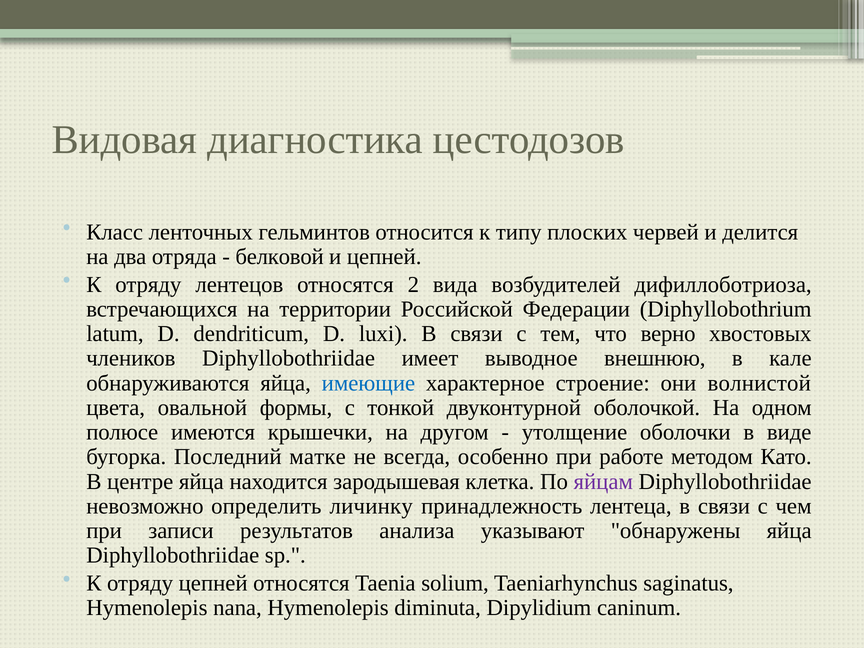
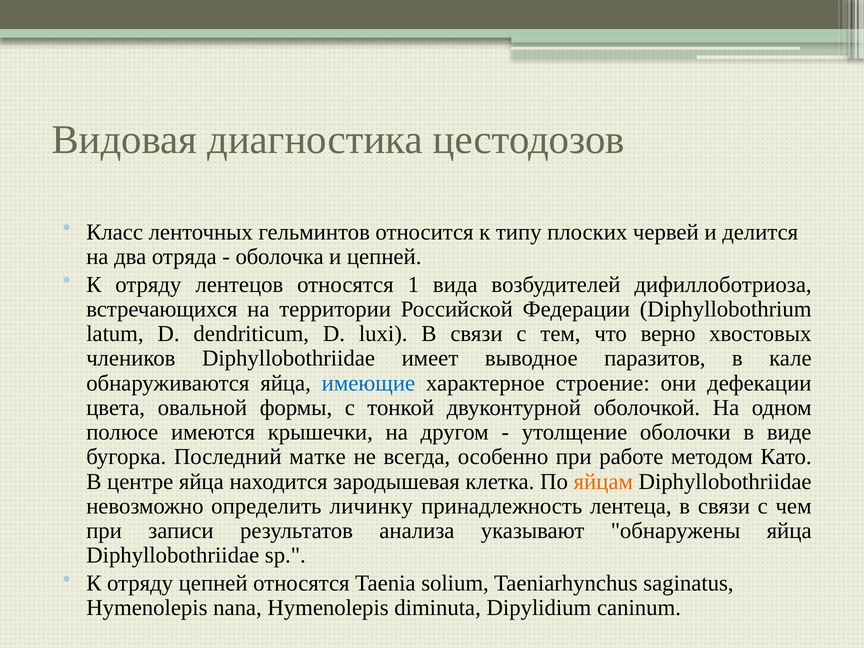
белковой: белковой -> оболочка
2: 2 -> 1
внешнюю: внешнюю -> паразитов
волнистой: волнистой -> дефекации
яйцам colour: purple -> orange
